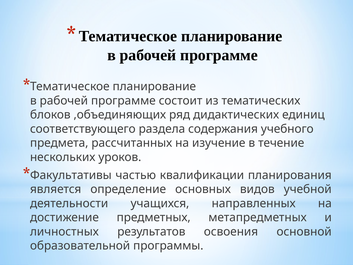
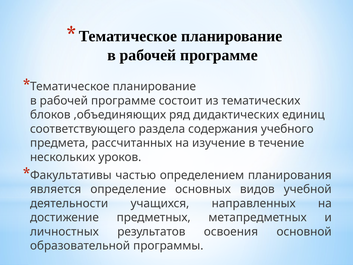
квалификации: квалификации -> определением
